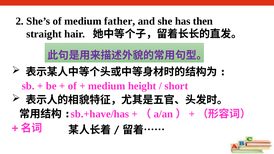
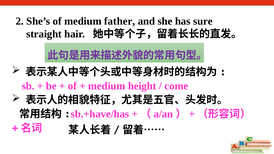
then: then -> sure
short: short -> come
